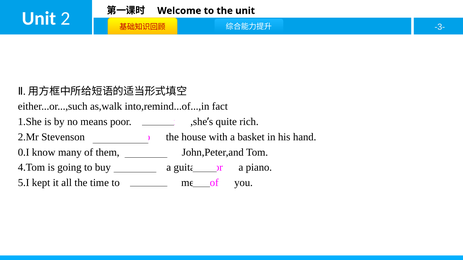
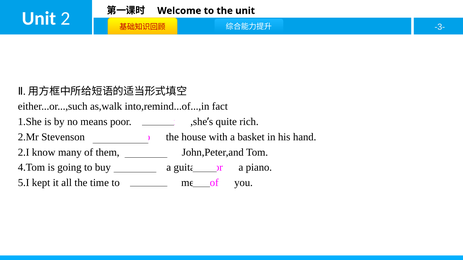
0.I: 0.I -> 2.I
